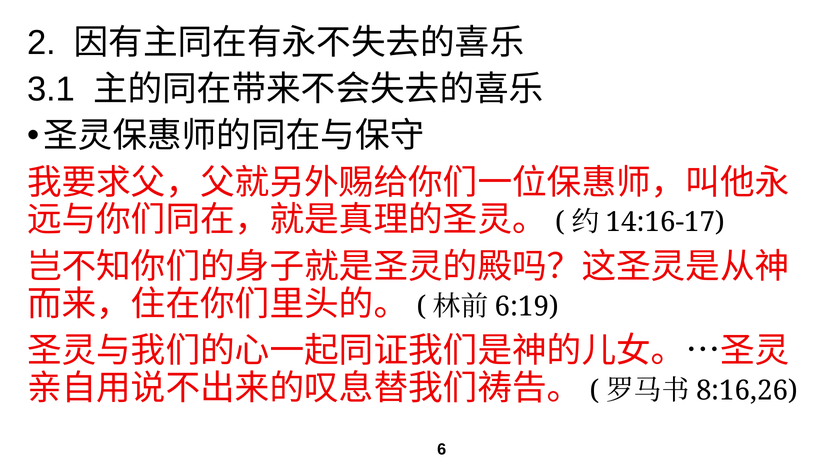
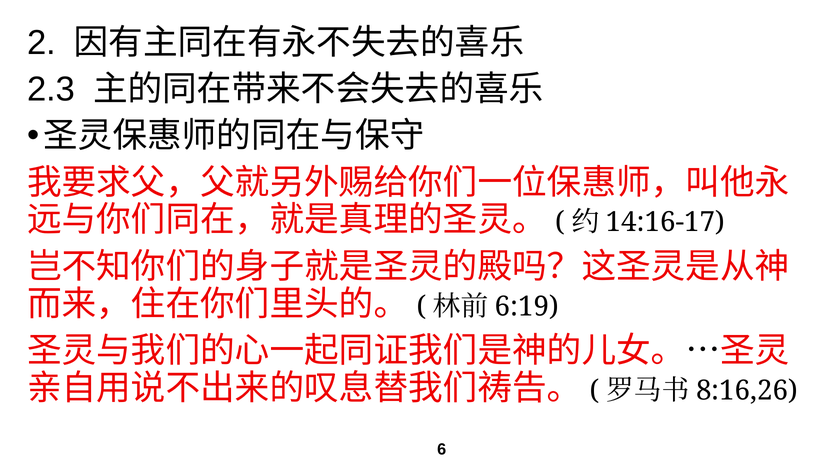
3.1: 3.1 -> 2.3
